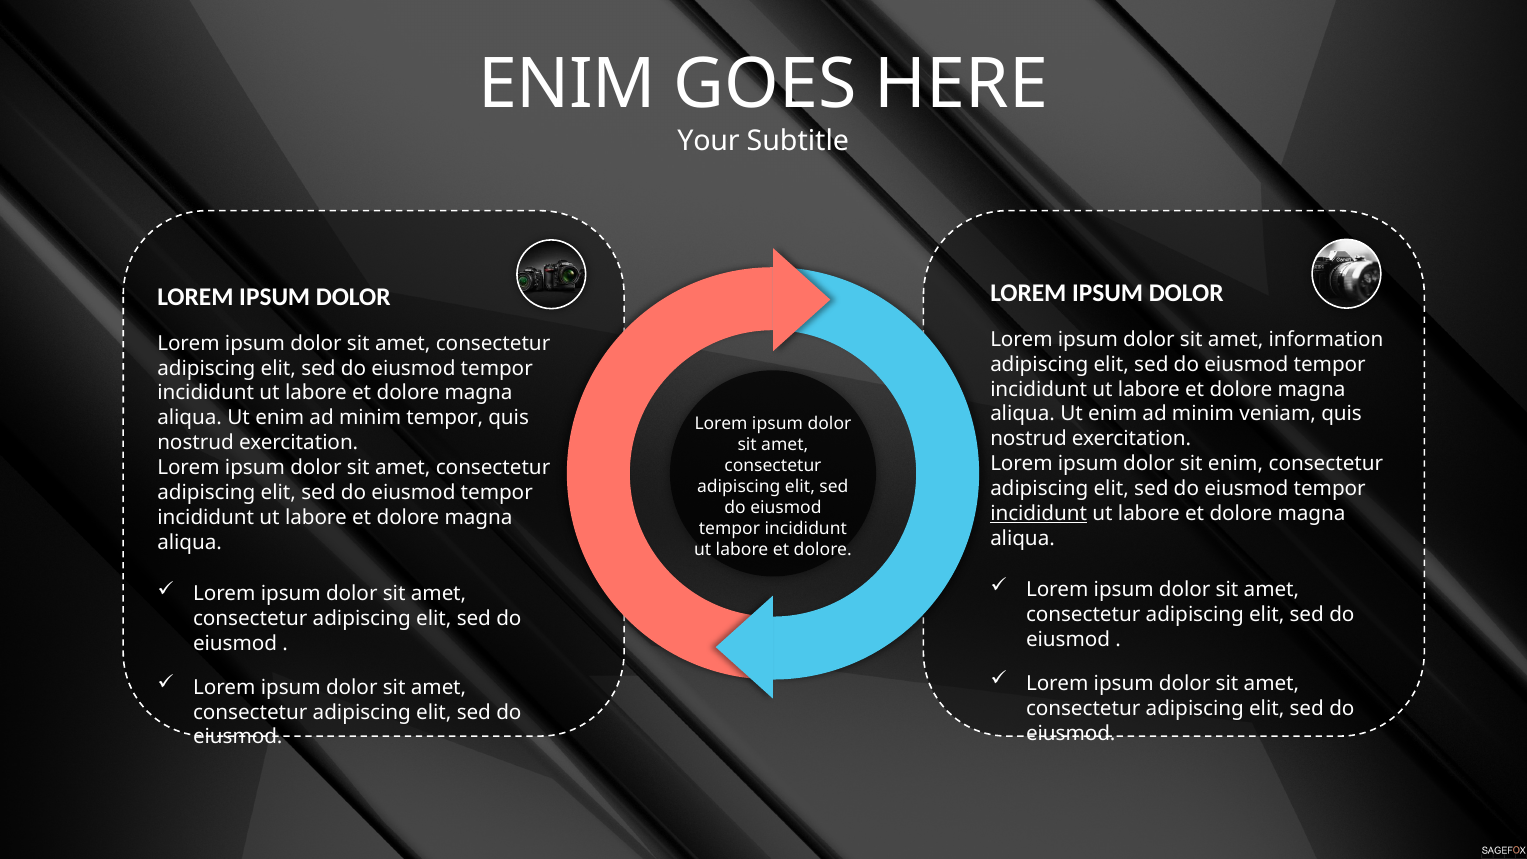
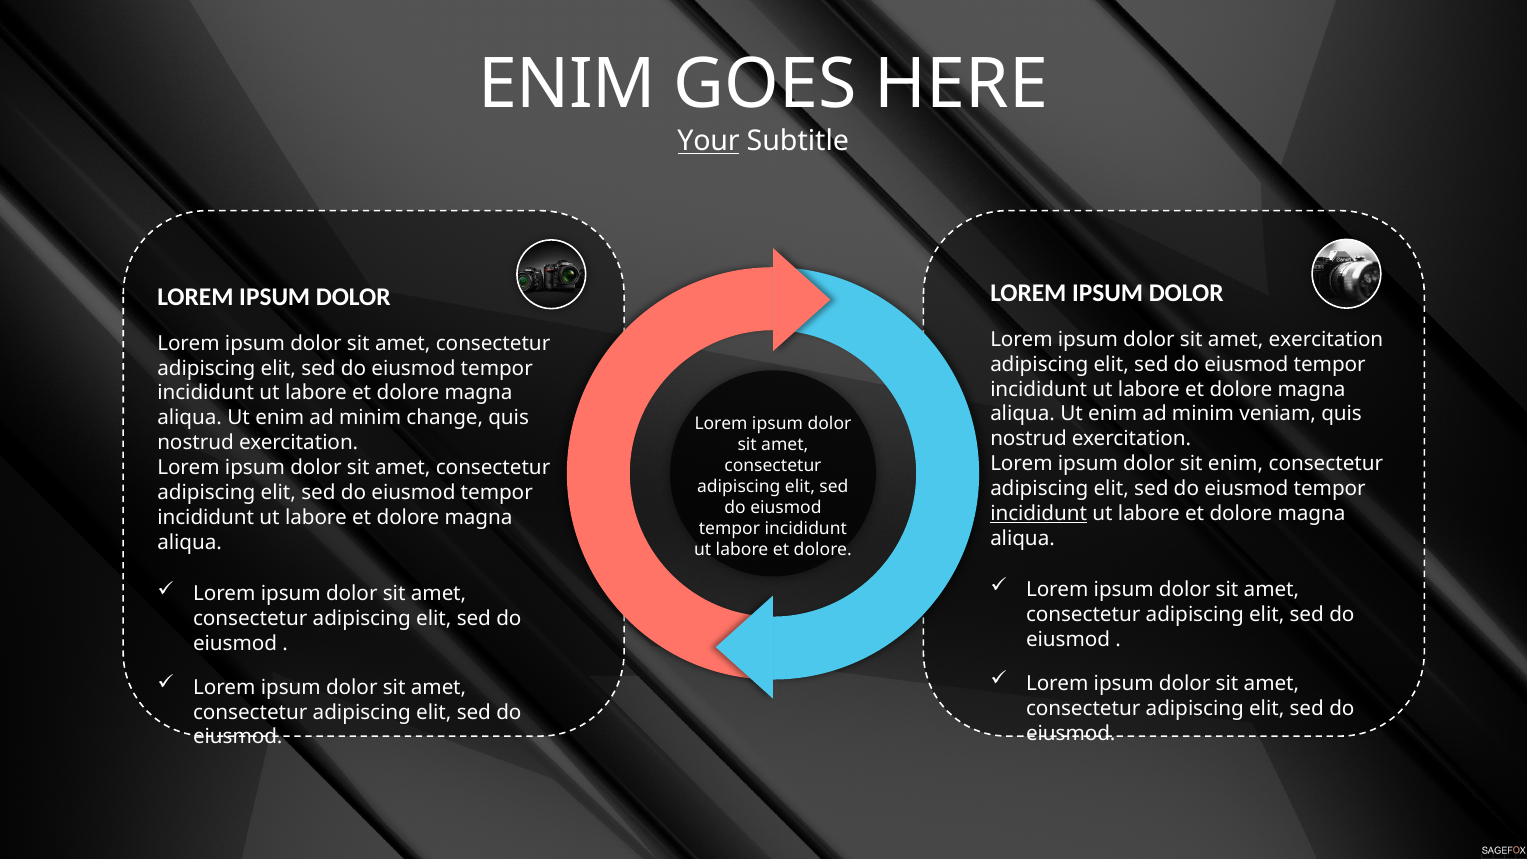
Your underline: none -> present
amet information: information -> exercitation
minim tempor: tempor -> change
